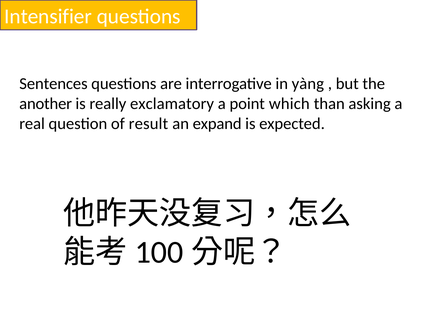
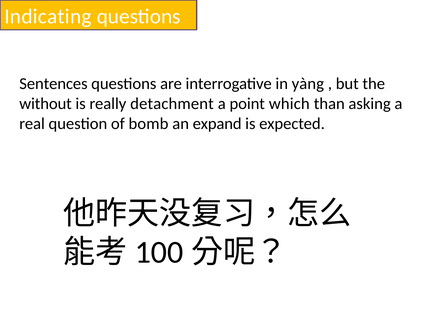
Intensifier: Intensifier -> Indicating
another: another -> without
exclamatory: exclamatory -> detachment
result: result -> bomb
